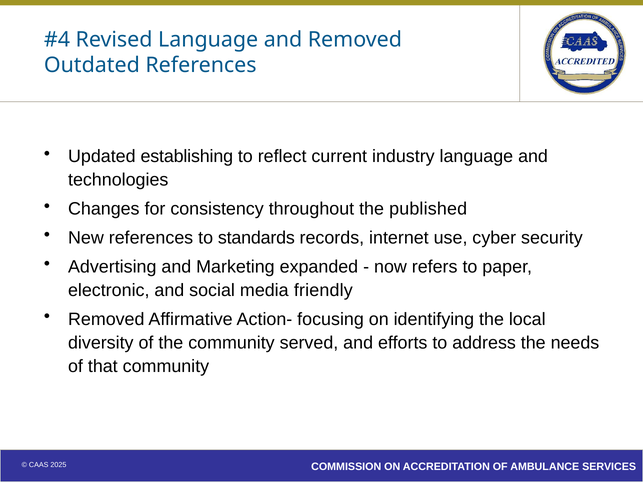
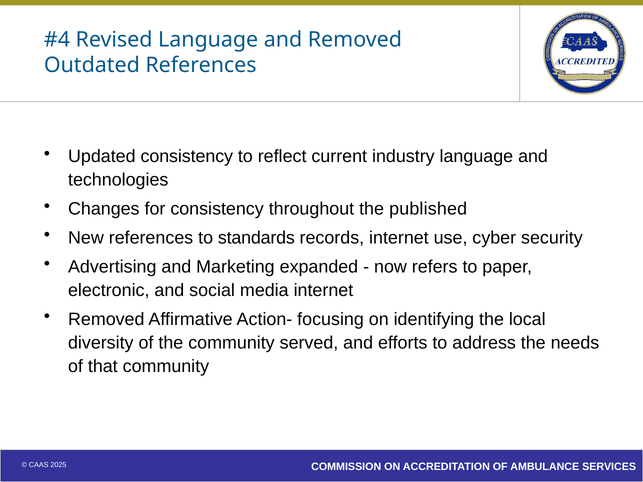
Updated establishing: establishing -> consistency
media friendly: friendly -> internet
